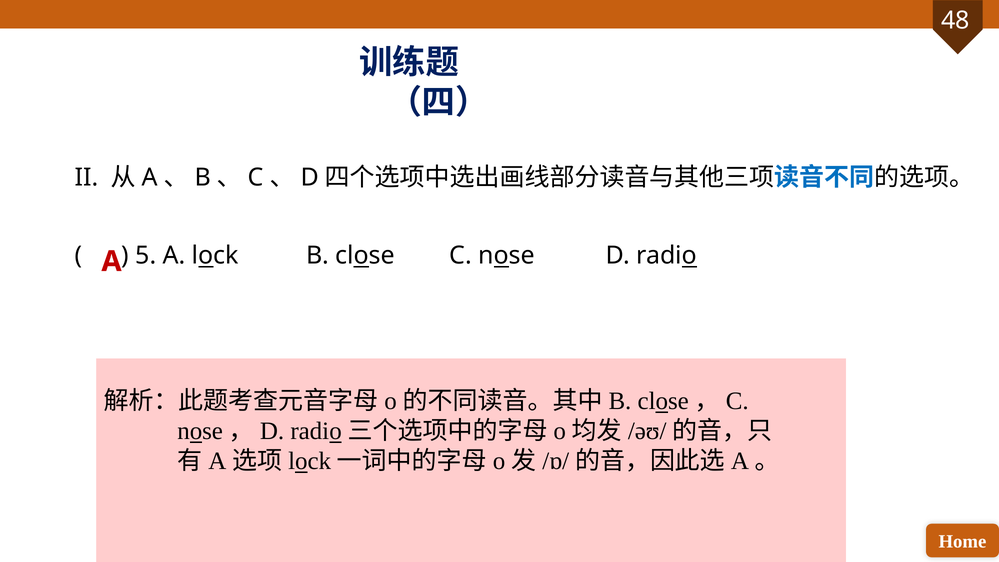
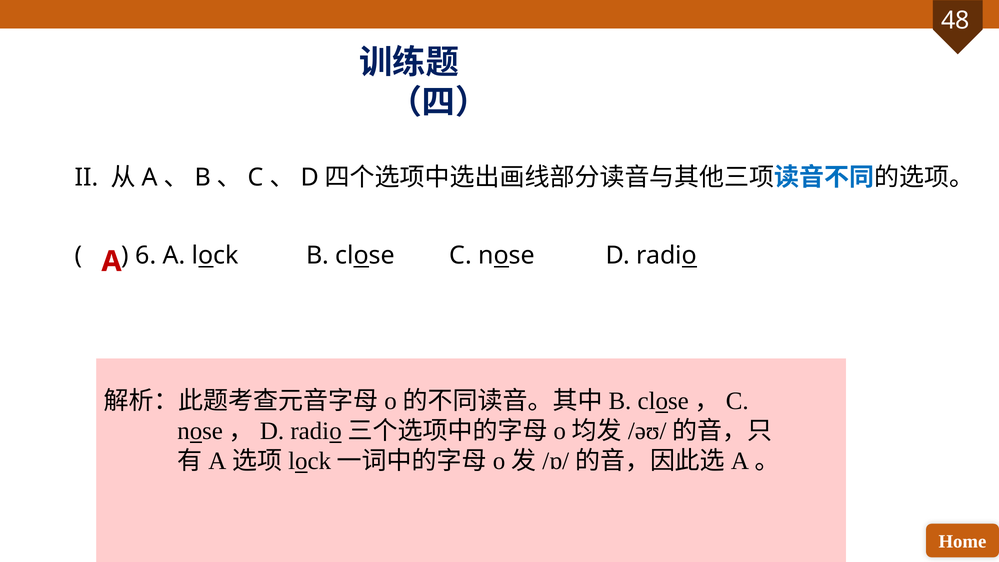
5: 5 -> 6
